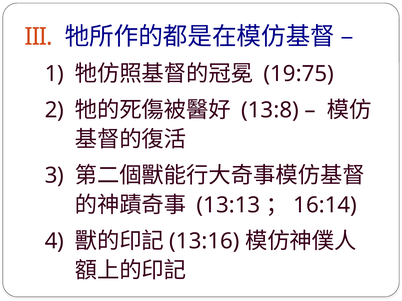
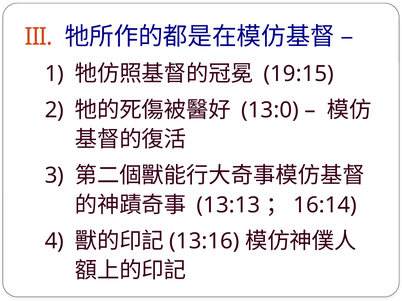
19:75: 19:75 -> 19:15
13:8: 13:8 -> 13:0
